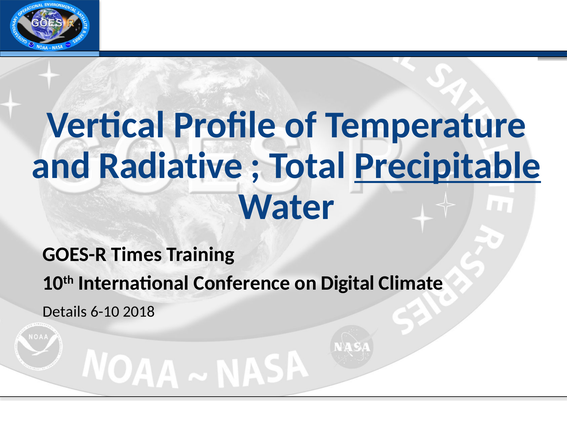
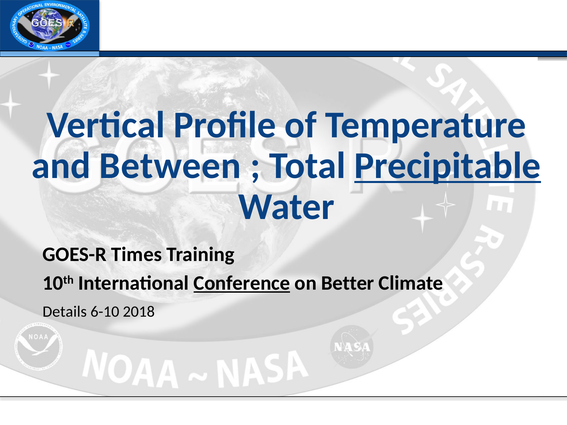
Radiative: Radiative -> Between
Conference underline: none -> present
Digital: Digital -> Better
